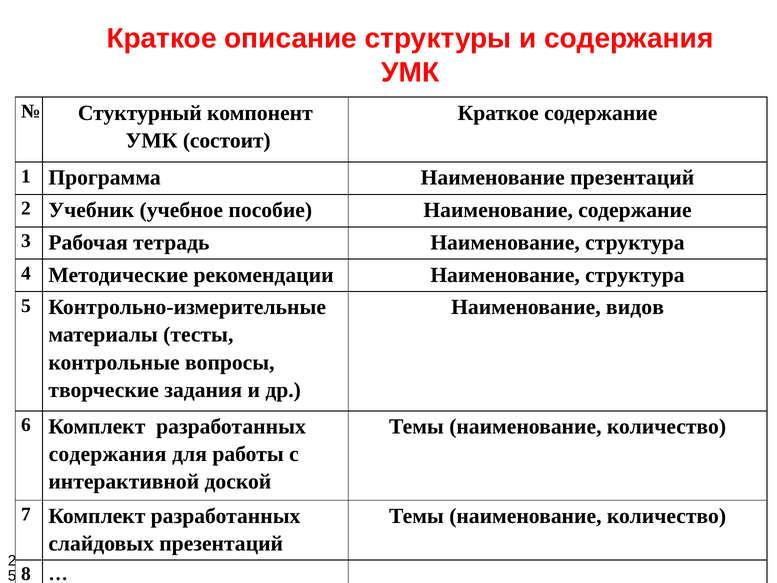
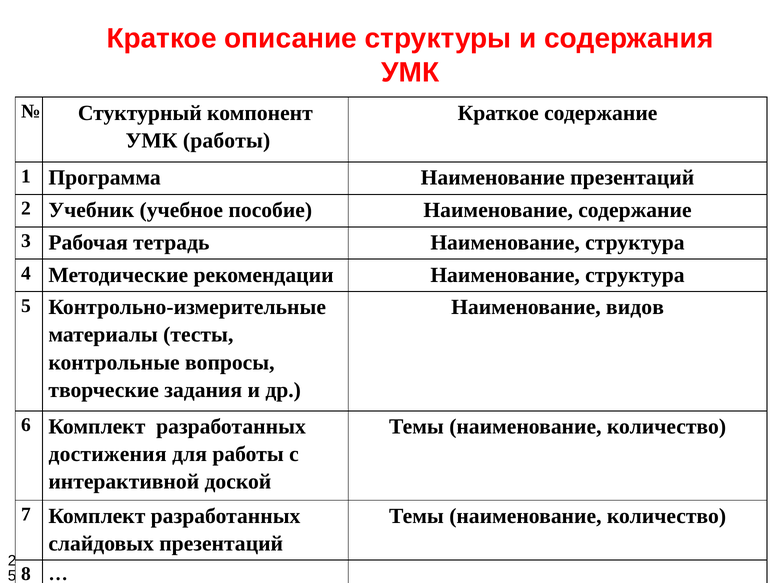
УМК состоит: состоит -> работы
содержания at (108, 454): содержания -> достижения
